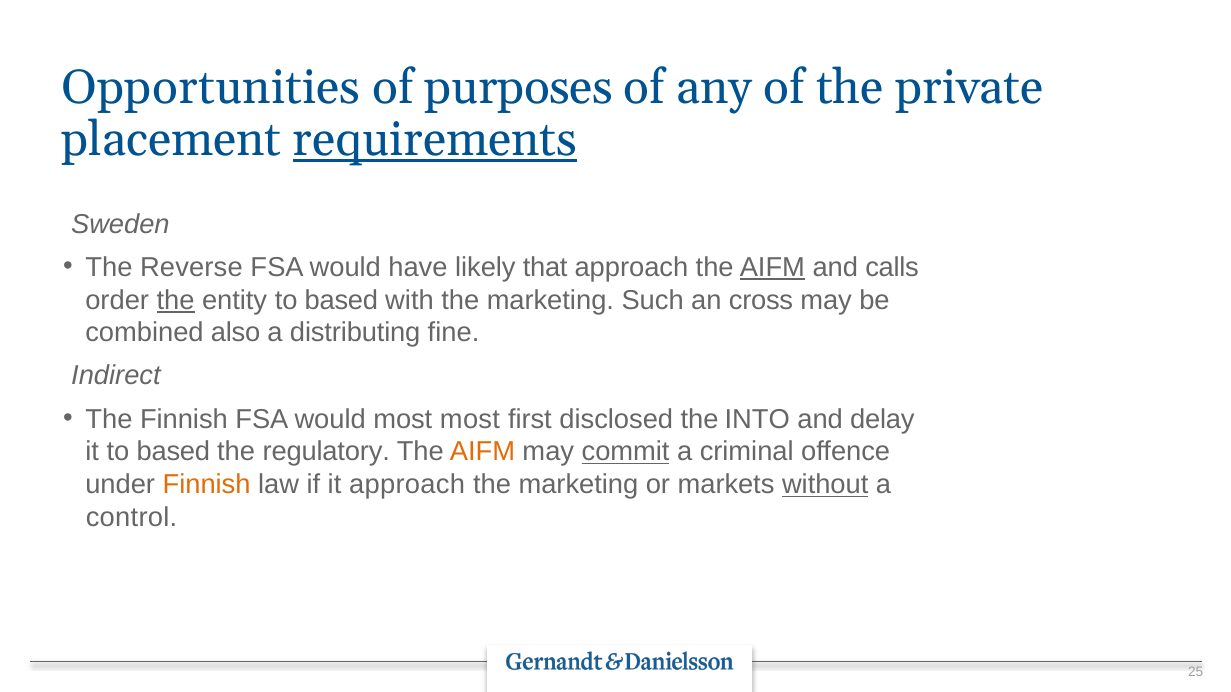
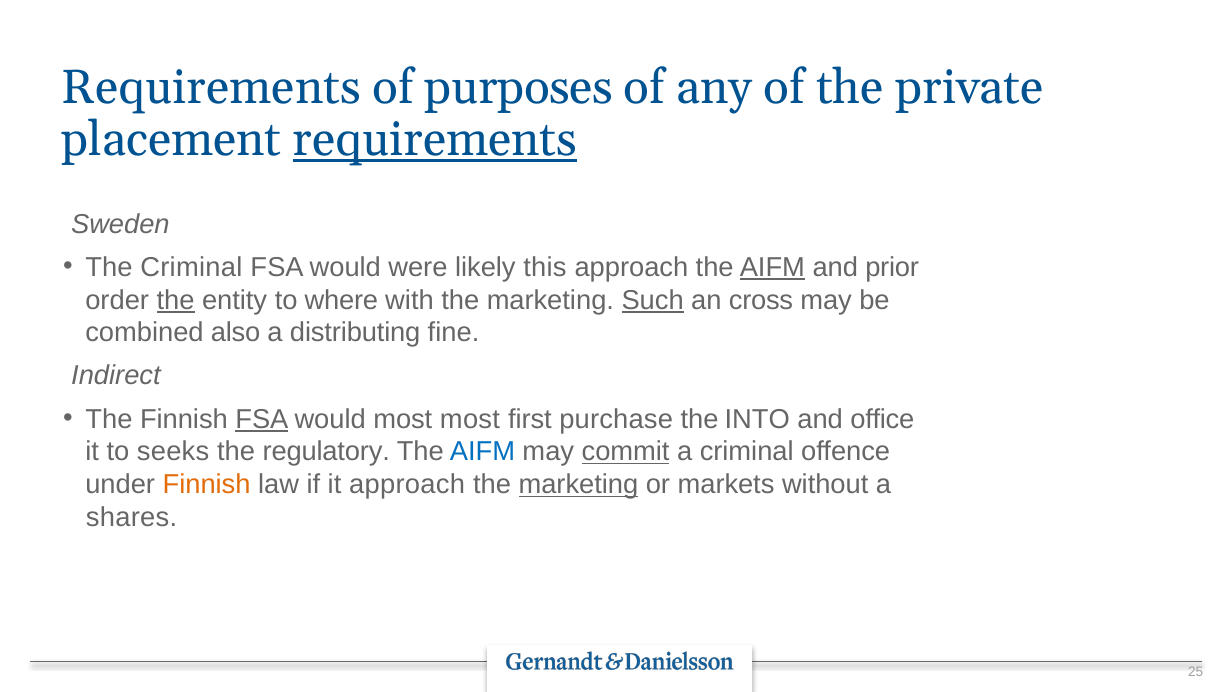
Opportunities at (211, 88): Opportunities -> Requirements
The Reverse: Reverse -> Criminal
have: have -> were
that: that -> this
calls: calls -> prior
entity to based: based -> where
Such underline: none -> present
FSA at (262, 419) underline: none -> present
disclosed: disclosed -> purchase
delay: delay -> office
it to based: based -> seeks
AIFM at (483, 452) colour: orange -> blue
marketing at (578, 485) underline: none -> present
without underline: present -> none
control: control -> shares
